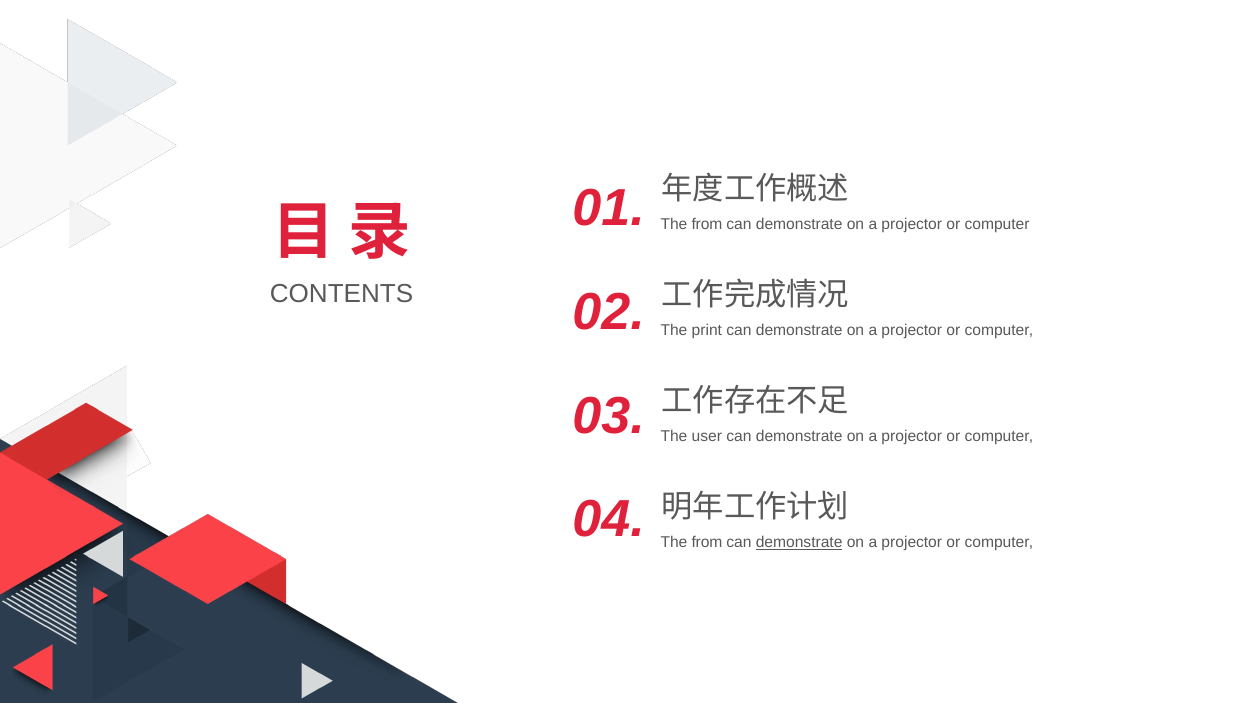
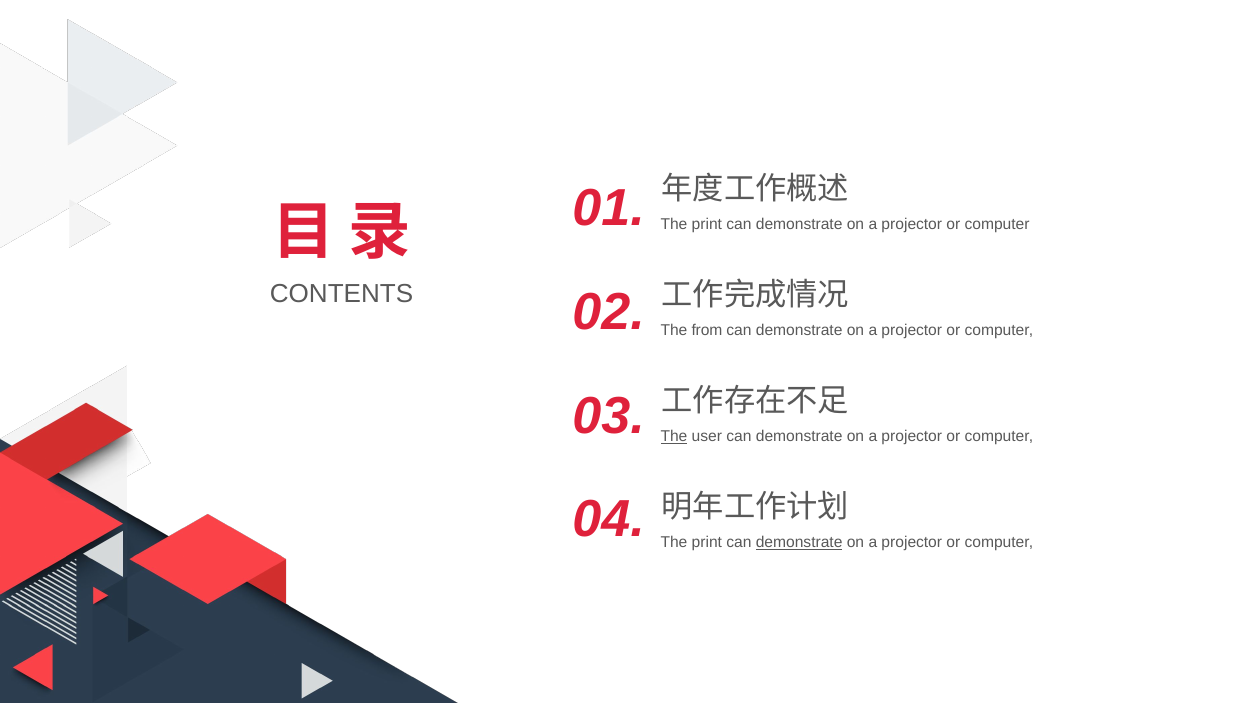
from at (707, 224): from -> print
print: print -> from
The at (674, 437) underline: none -> present
from at (707, 543): from -> print
